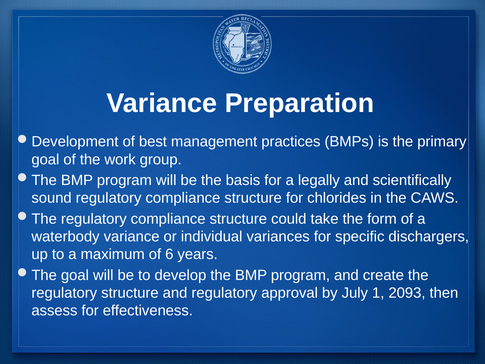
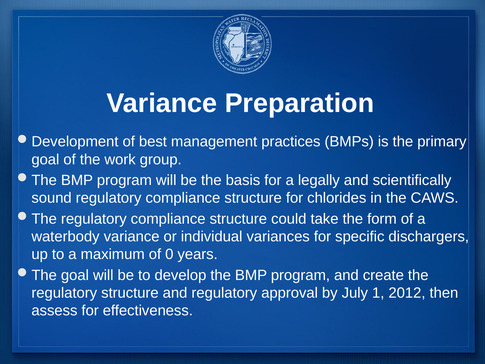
6: 6 -> 0
2093: 2093 -> 2012
